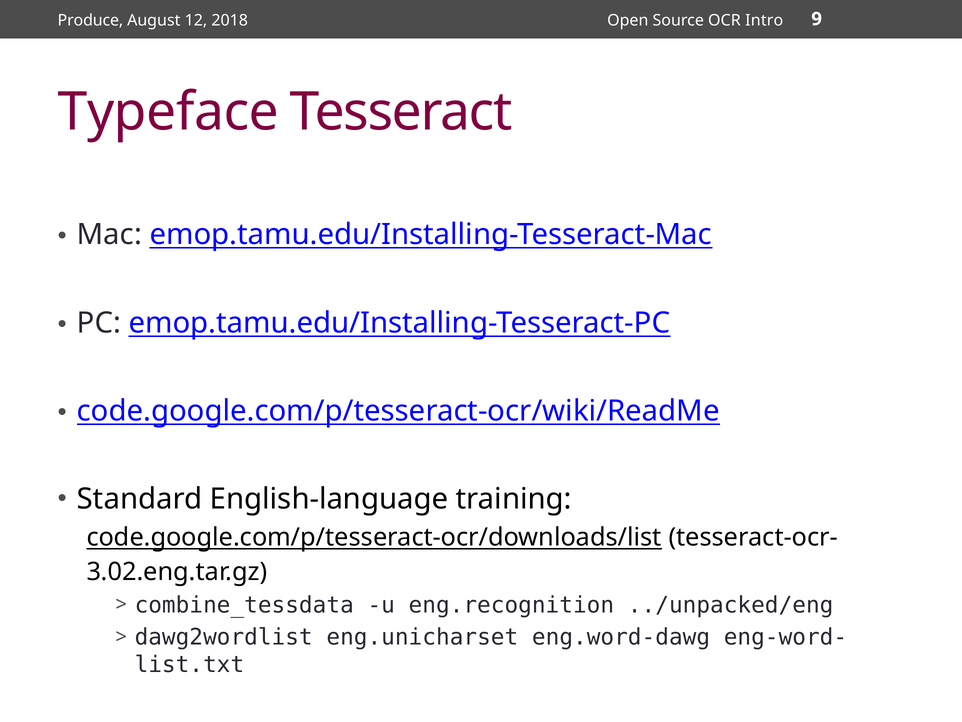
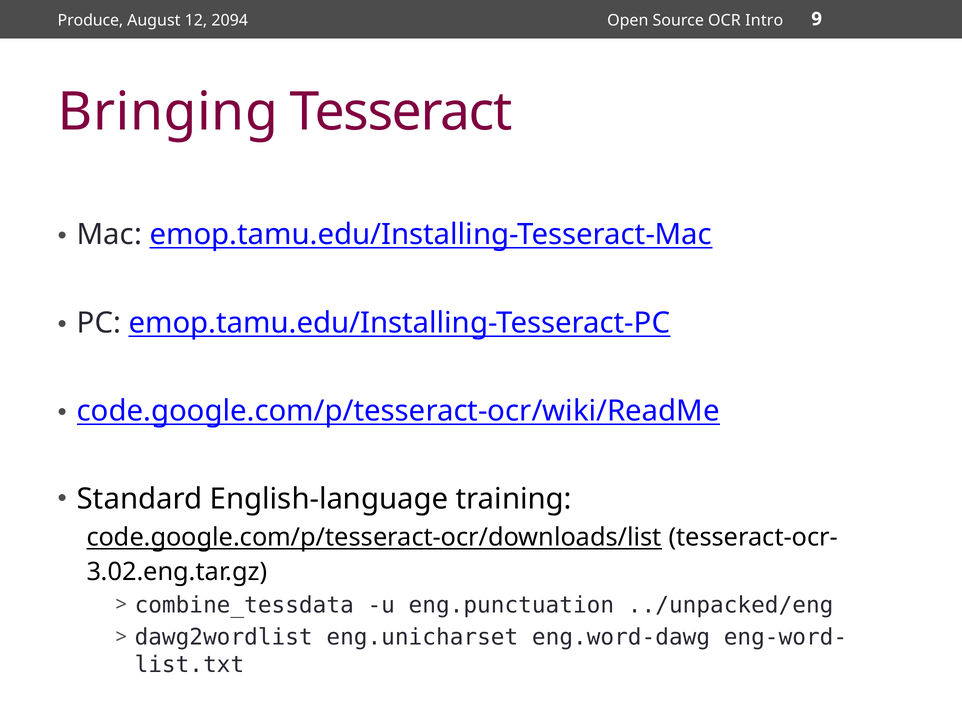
2018: 2018 -> 2094
Typeface: Typeface -> Bringing
eng.recognition: eng.recognition -> eng.punctuation
